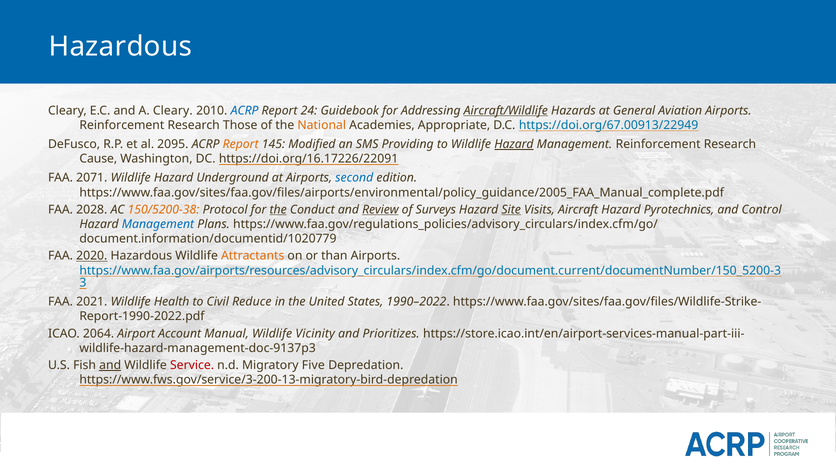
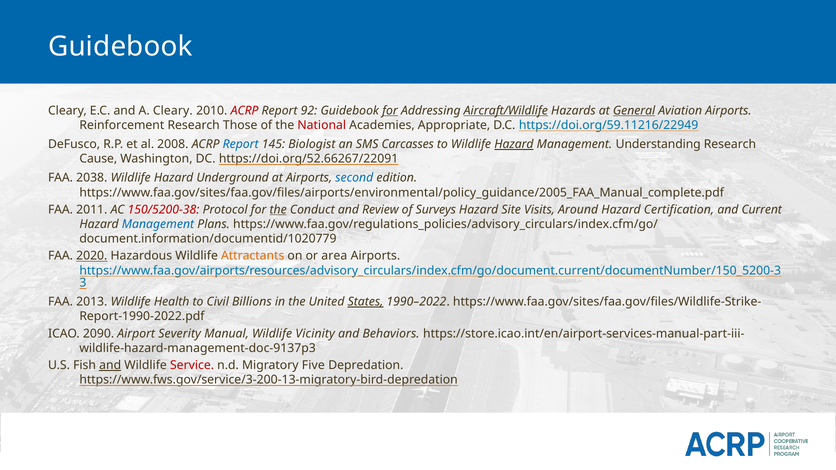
Hazardous at (120, 46): Hazardous -> Guidebook
ACRP at (245, 111) colour: blue -> red
24: 24 -> 92
for at (390, 111) underline: none -> present
General underline: none -> present
National colour: orange -> red
https://doi.org/67.00913/22949: https://doi.org/67.00913/22949 -> https://doi.org/59.11216/22949
2095: 2095 -> 2008
Report at (241, 144) colour: orange -> blue
Modified: Modified -> Biologist
Providing: Providing -> Carcasses
Management Reinforcement: Reinforcement -> Understanding
https://doi.org/16.17226/22091: https://doi.org/16.17226/22091 -> https://doi.org/52.66267/22091
2071: 2071 -> 2038
2028: 2028 -> 2011
150/5200-38 colour: orange -> red
Review underline: present -> none
Site underline: present -> none
Aircraft: Aircraft -> Around
Pyrotechnics: Pyrotechnics -> Certification
Control: Control -> Current
than: than -> area
2021: 2021 -> 2013
Reduce: Reduce -> Billions
States underline: none -> present
2064: 2064 -> 2090
Account: Account -> Severity
Prioritizes: Prioritizes -> Behaviors
